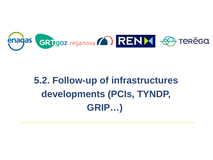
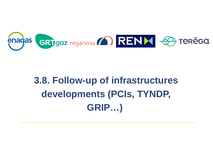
5.2: 5.2 -> 3.8
